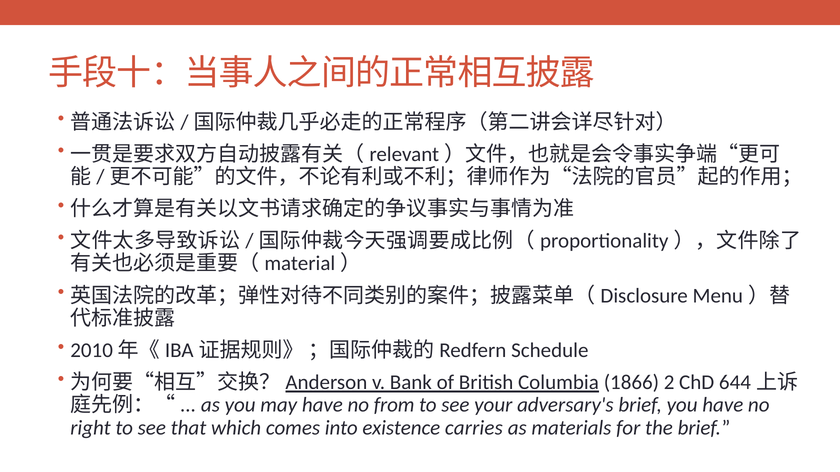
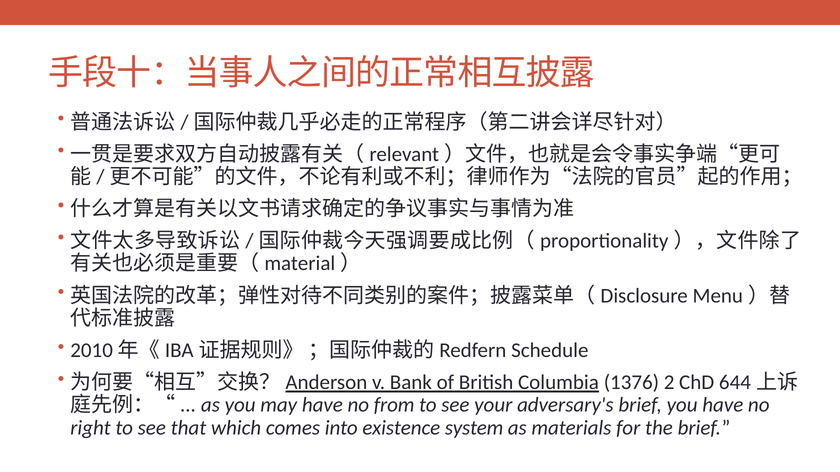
1866: 1866 -> 1376
carries: carries -> system
